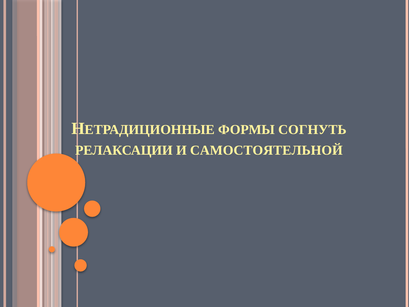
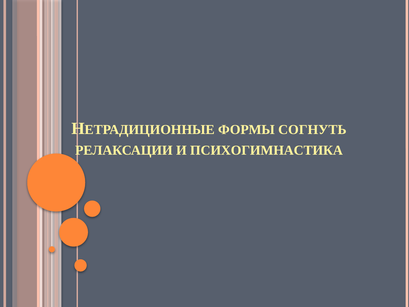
САМОСТОЯТЕЛЬНОЙ: САМОСТОЯТЕЛЬНОЙ -> ПСИХОГИМНАСТИКА
